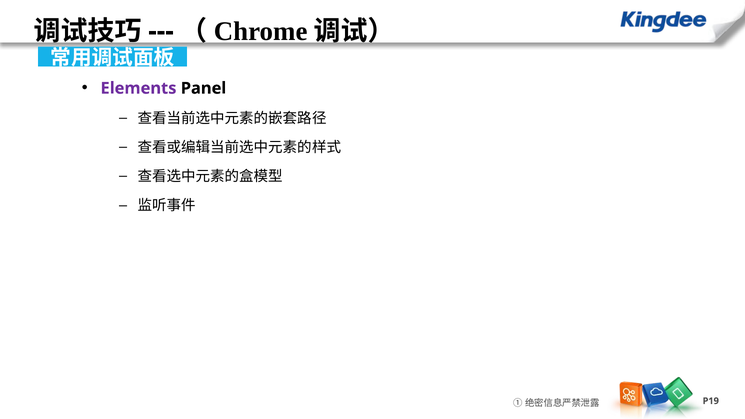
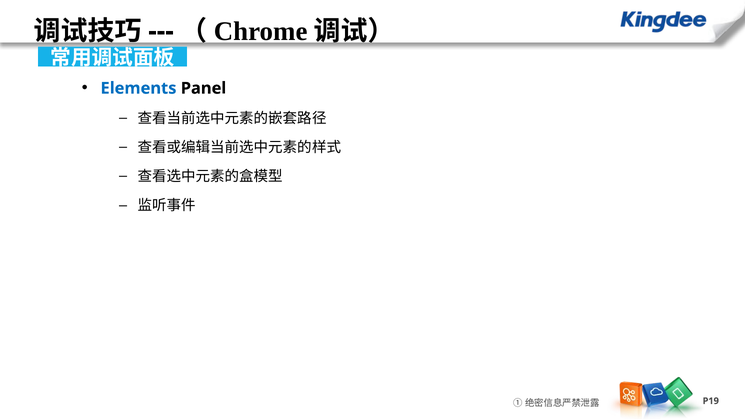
Elements colour: purple -> blue
